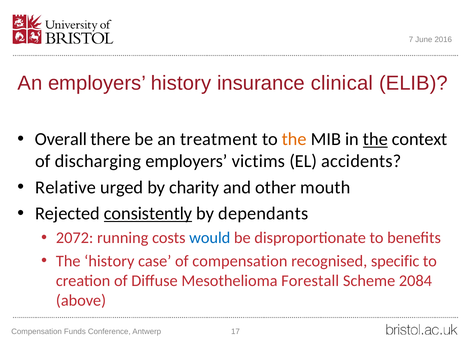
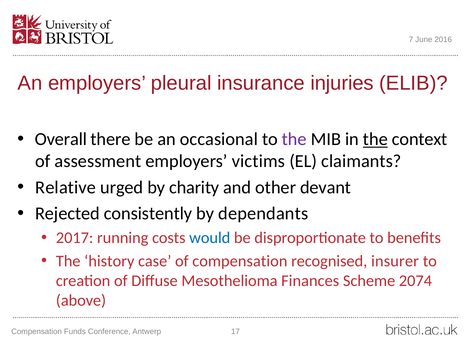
employers history: history -> pleural
clinical: clinical -> injuries
treatment: treatment -> occasional
the at (294, 139) colour: orange -> purple
discharging: discharging -> assessment
accidents: accidents -> claimants
mouth: mouth -> devant
consistently underline: present -> none
2072: 2072 -> 2017
specific: specific -> insurer
Forestall: Forestall -> Finances
2084: 2084 -> 2074
